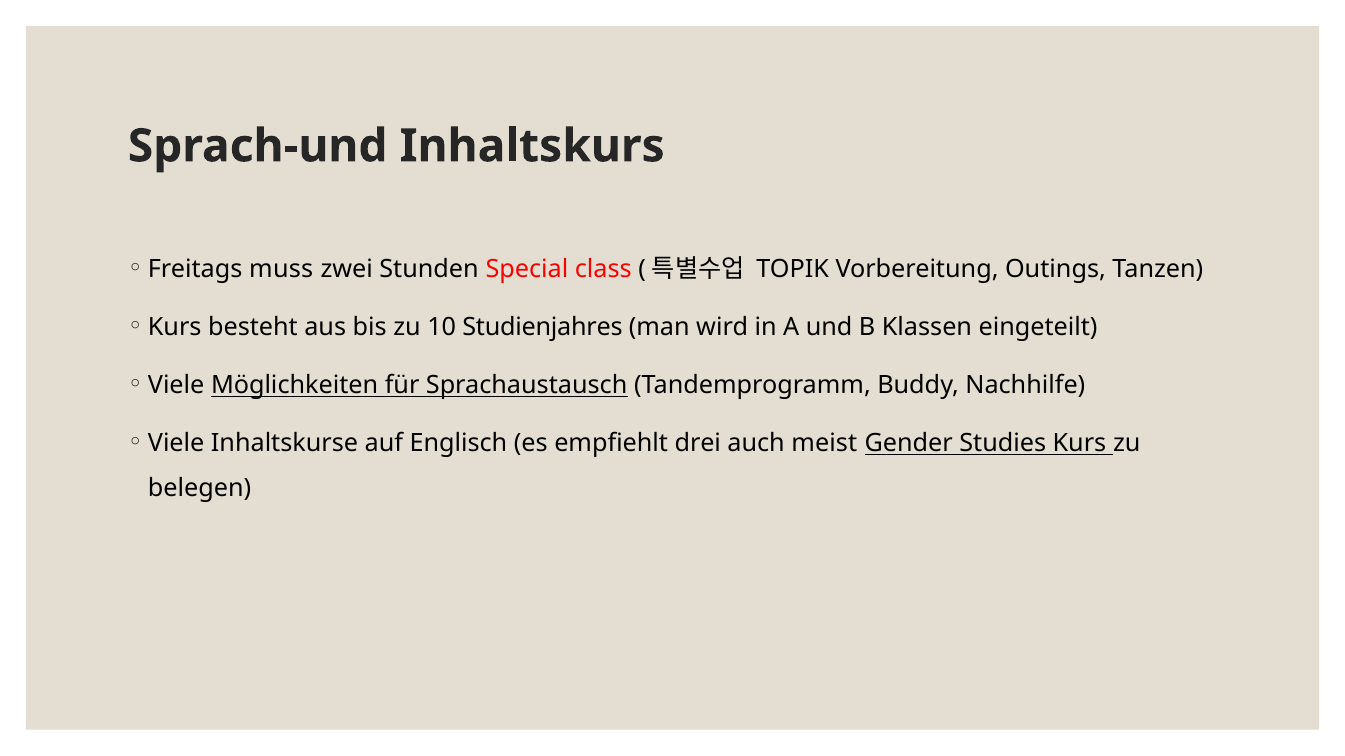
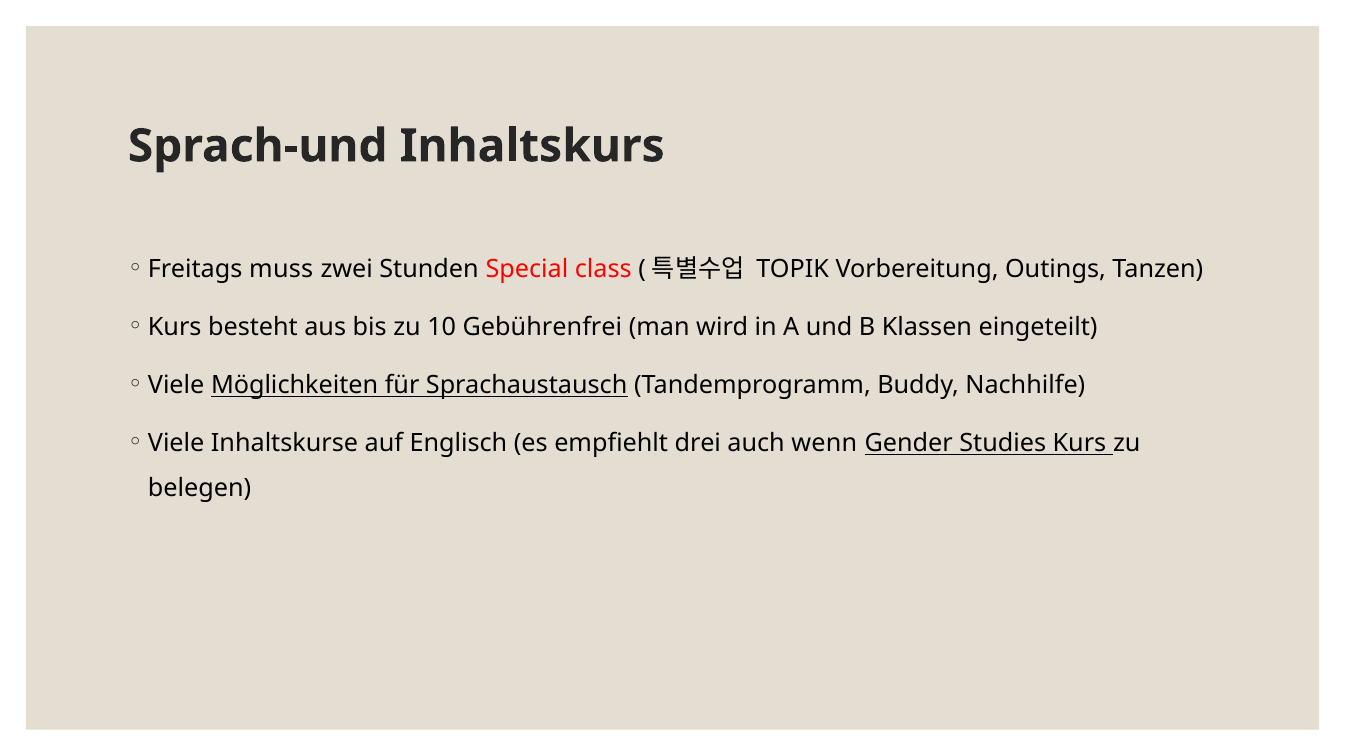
Studienjahres: Studienjahres -> Gebührenfrei
meist: meist -> wenn
